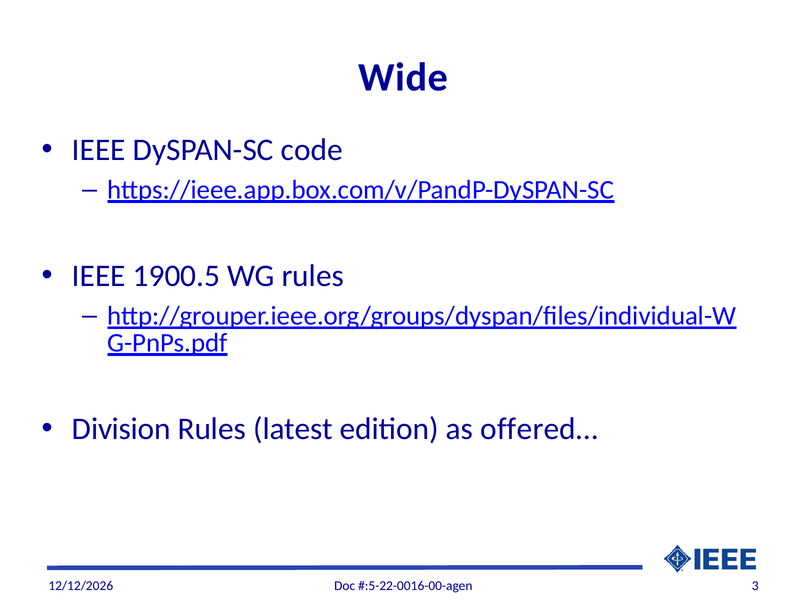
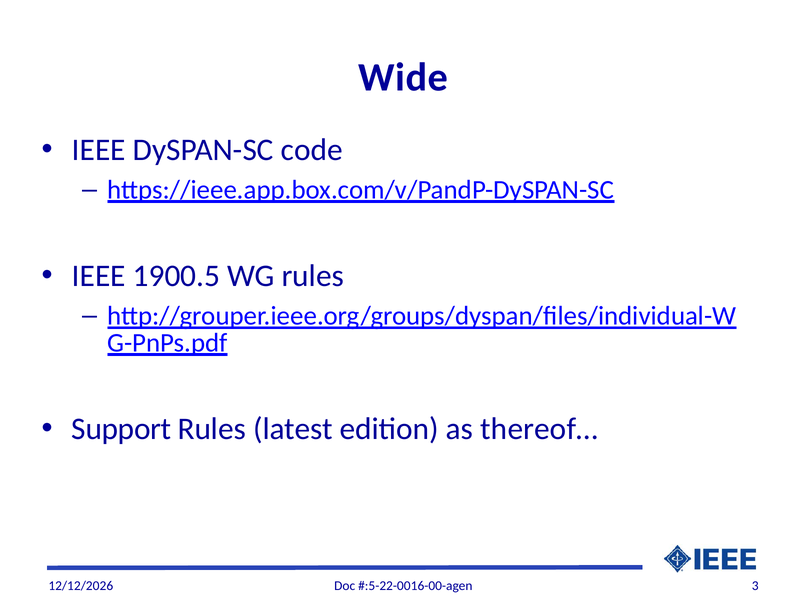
Division: Division -> Support
offered…: offered… -> thereof…
